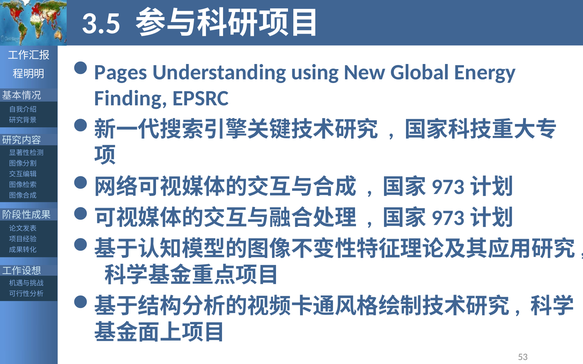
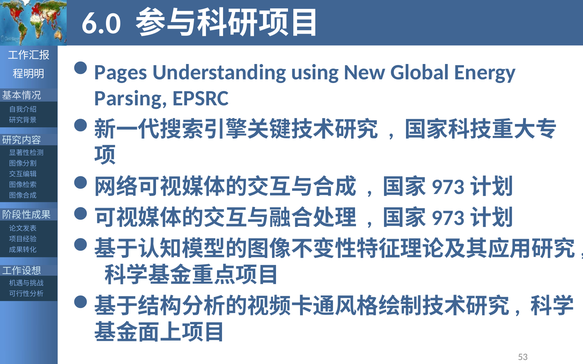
3.5: 3.5 -> 6.0
Finding: Finding -> Parsing
